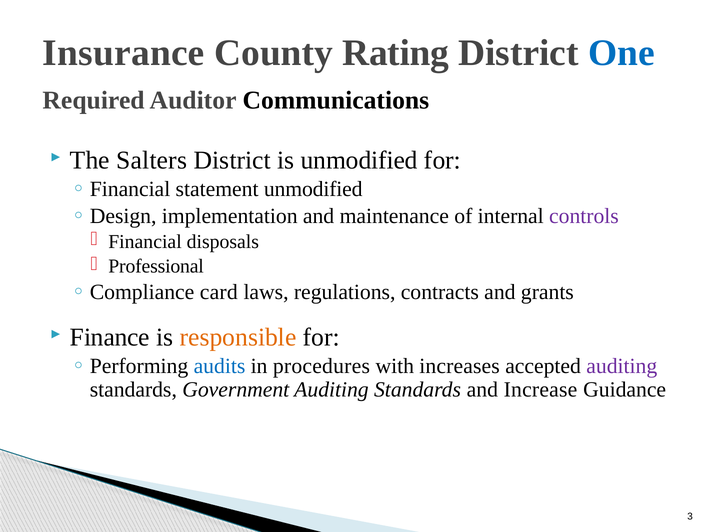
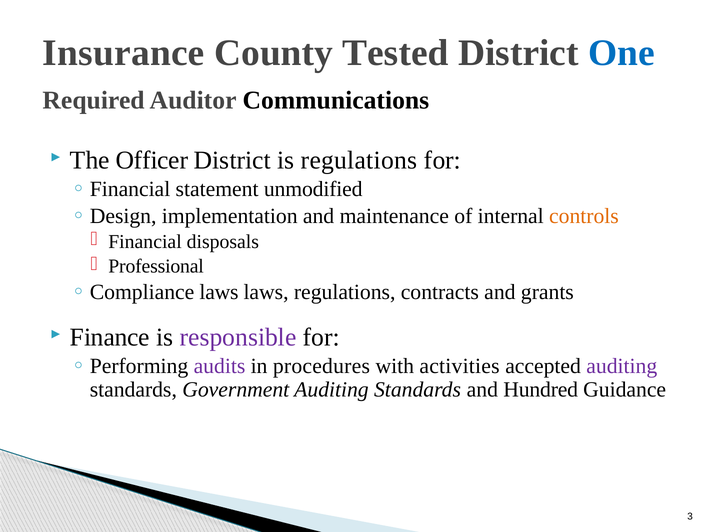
Rating: Rating -> Tested
Salters: Salters -> Officer
is unmodified: unmodified -> regulations
controls colour: purple -> orange
card at (219, 292): card -> laws
responsible colour: orange -> purple
audits colour: blue -> purple
increases: increases -> activities
Increase: Increase -> Hundred
